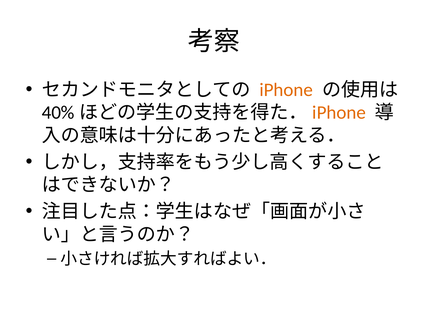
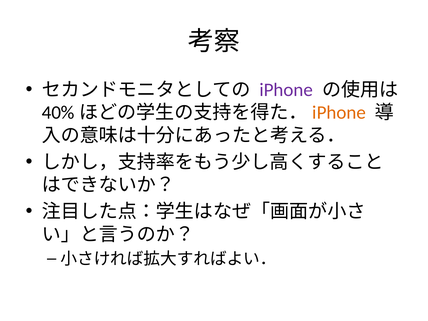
iPhone at (286, 90) colour: orange -> purple
